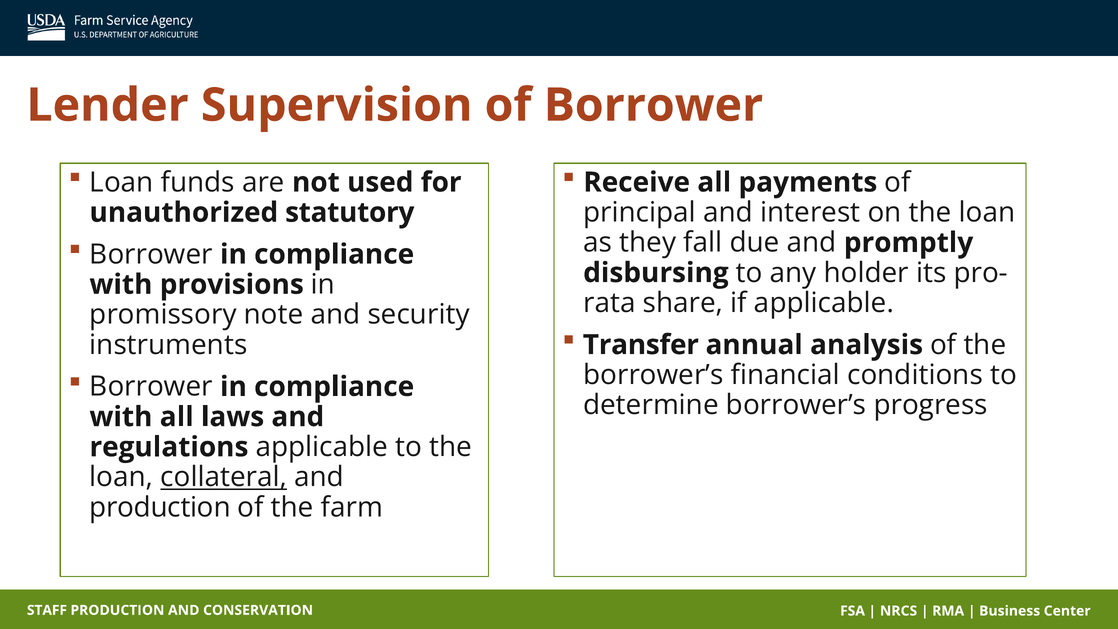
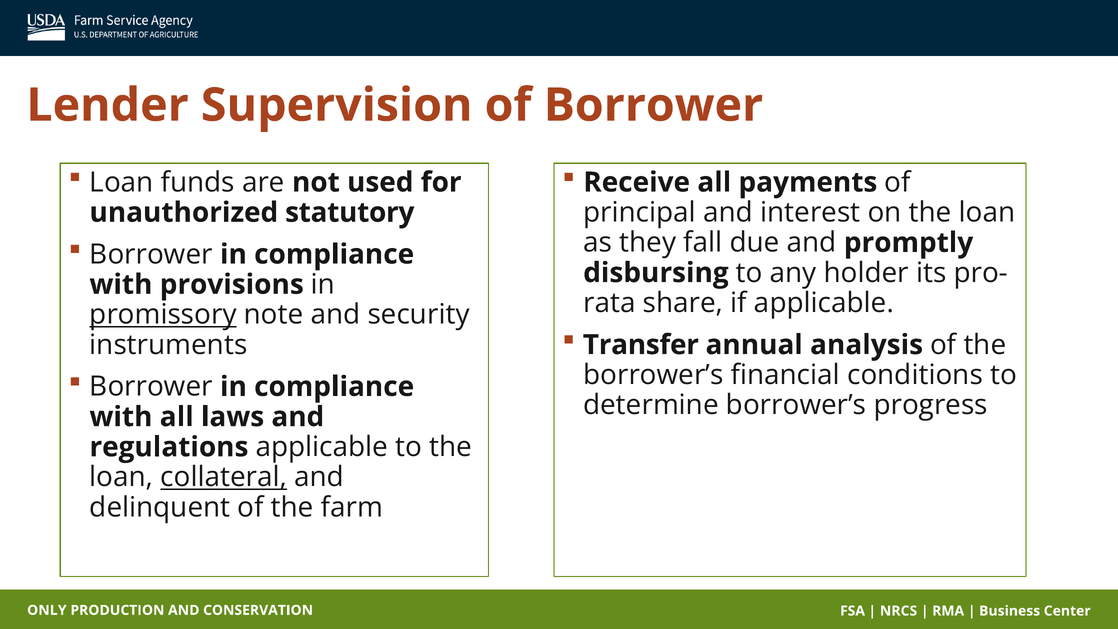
promissory underline: none -> present
production at (160, 507): production -> delinquent
STAFF: STAFF -> ONLY
